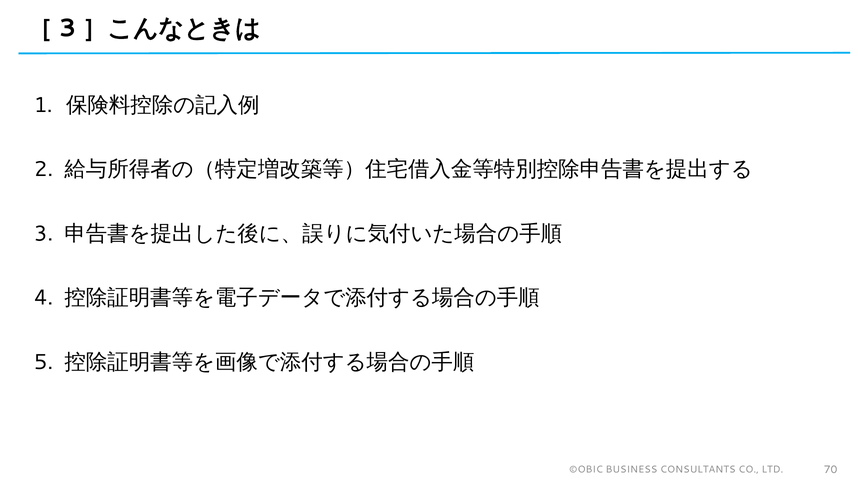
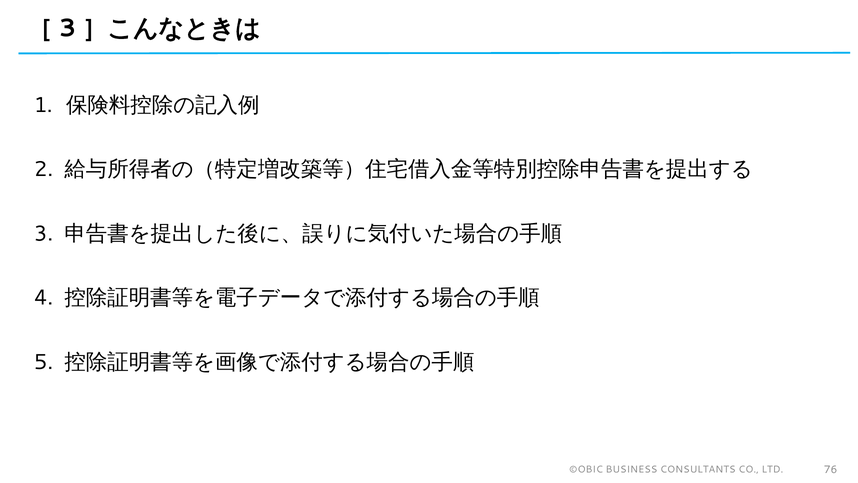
70: 70 -> 76
